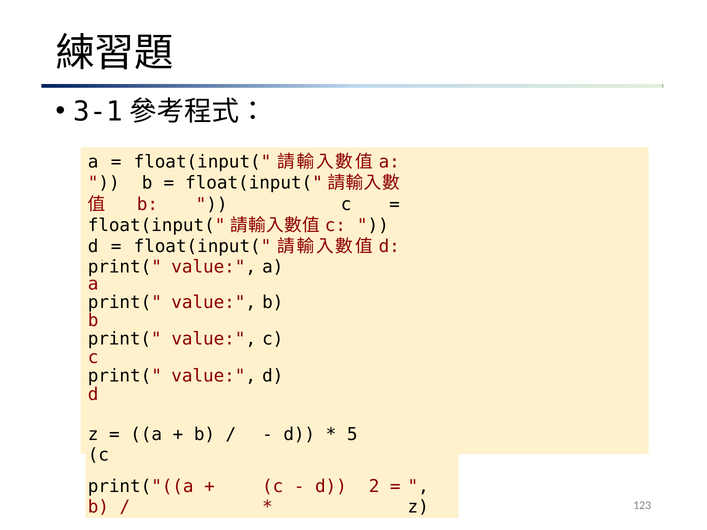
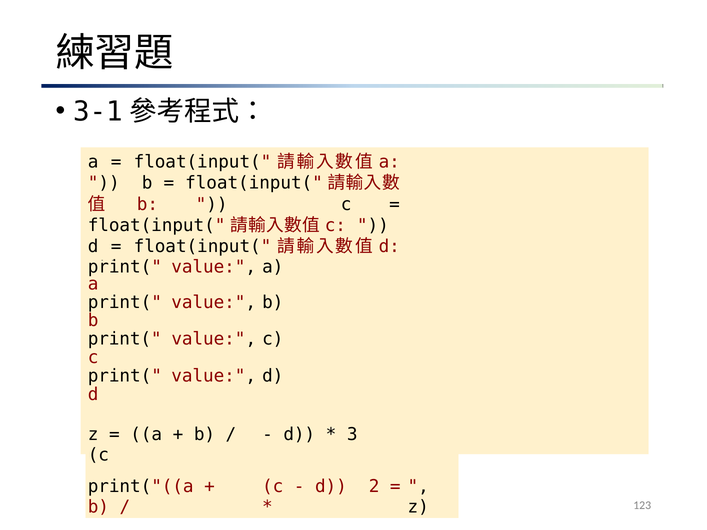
5: 5 -> 3
